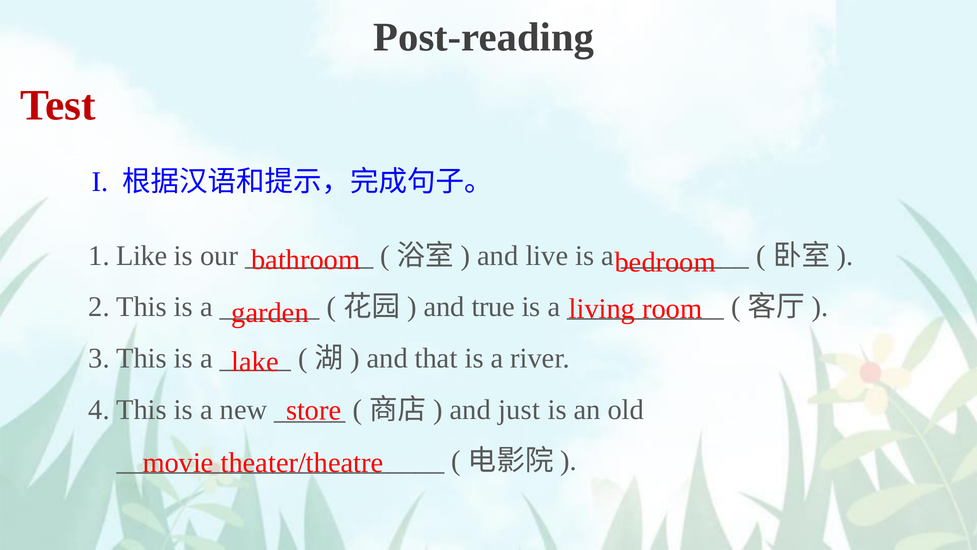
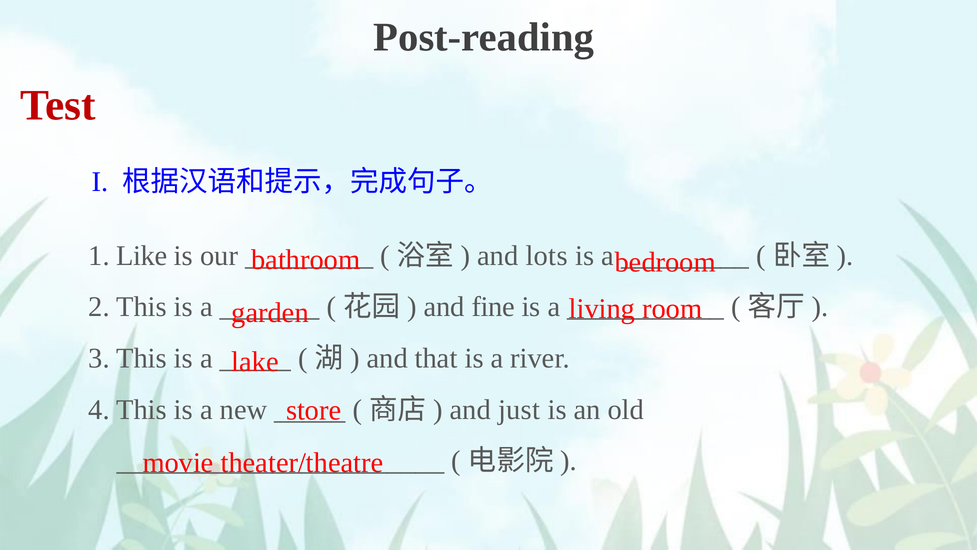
live: live -> lots
true: true -> fine
